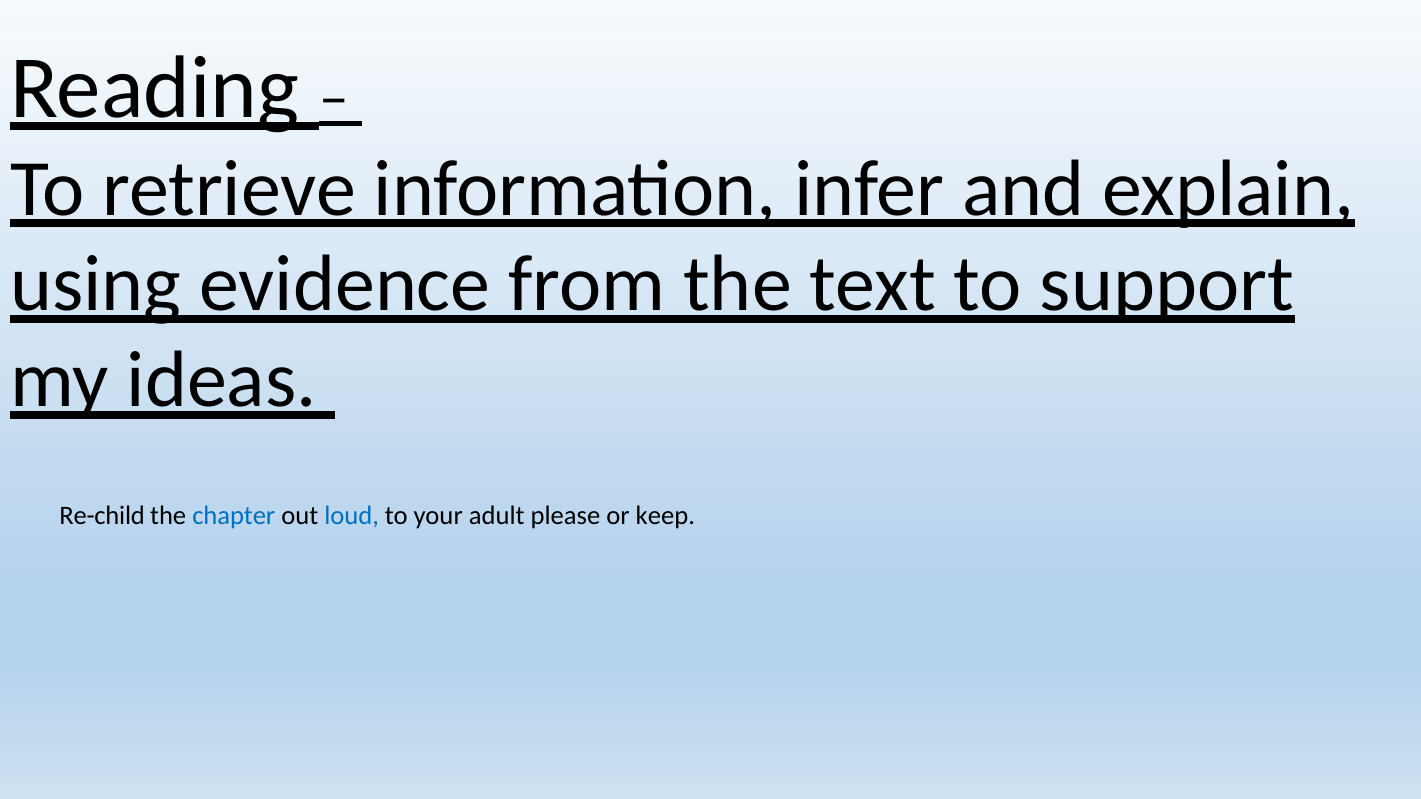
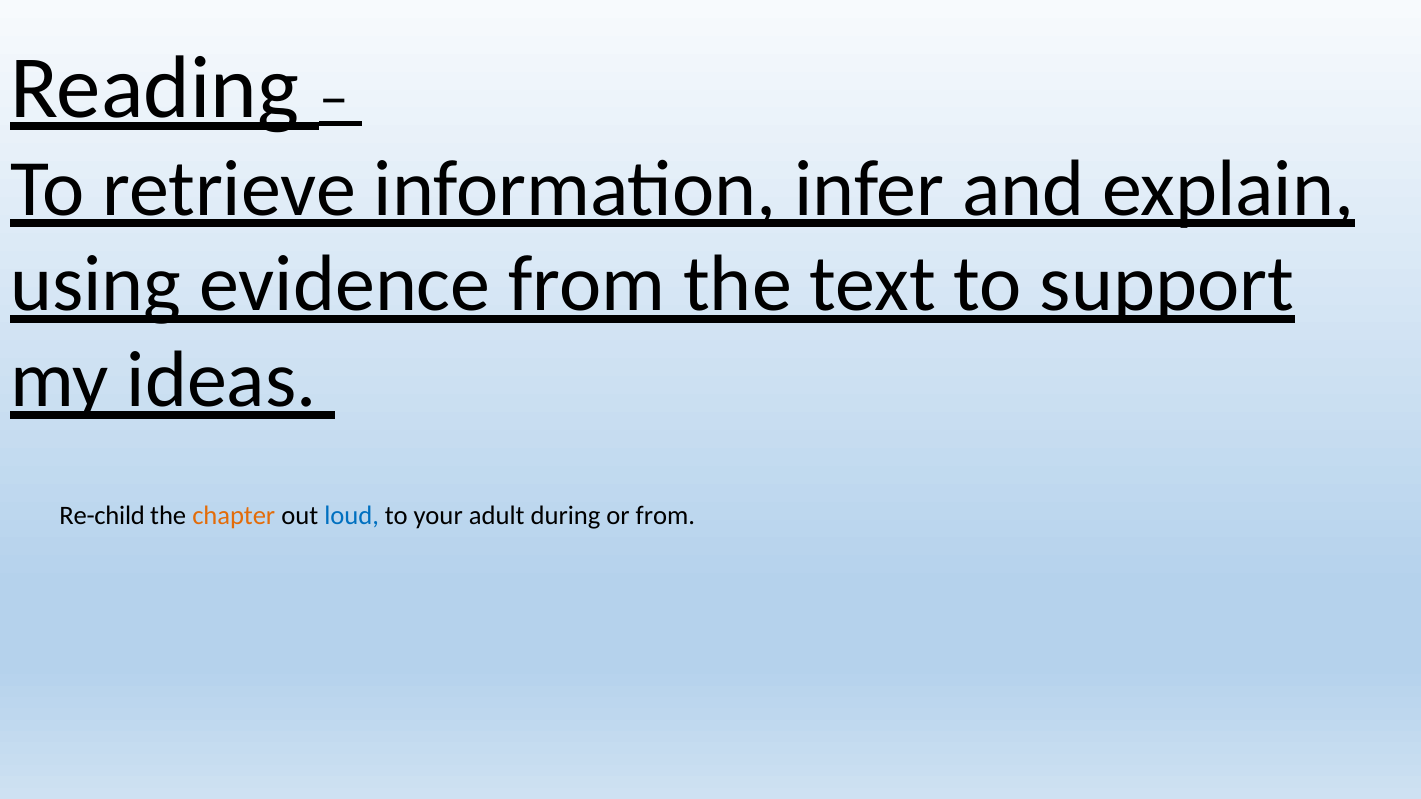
chapter colour: blue -> orange
please: please -> during
or keep: keep -> from
